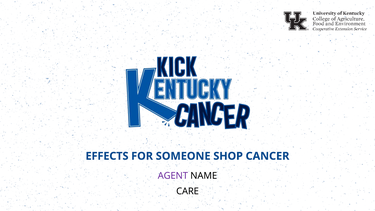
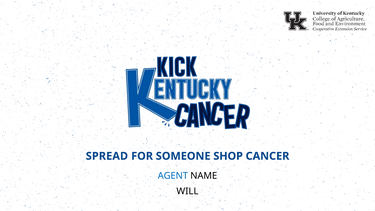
EFFECTS: EFFECTS -> SPREAD
AGENT colour: purple -> blue
CARE: CARE -> WILL
